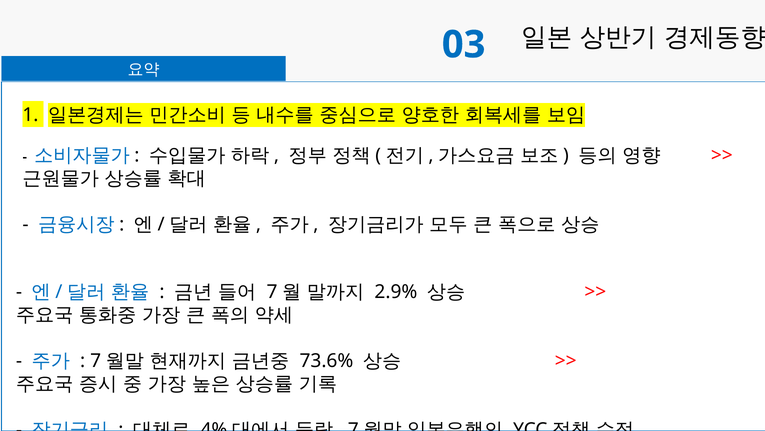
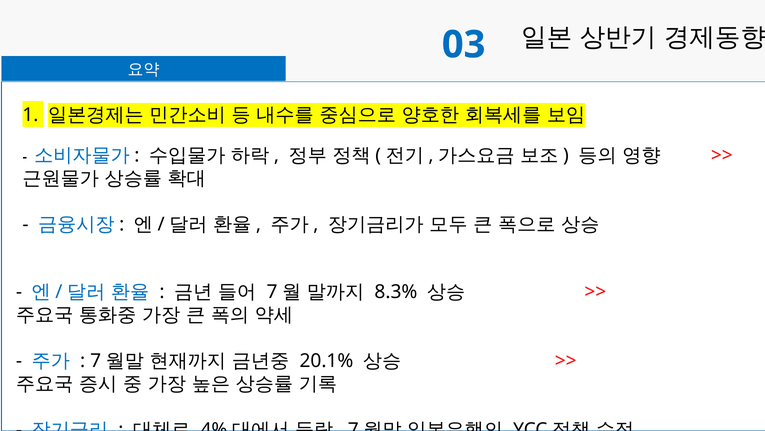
2.9%: 2.9% -> 8.3%
73.6%: 73.6% -> 20.1%
